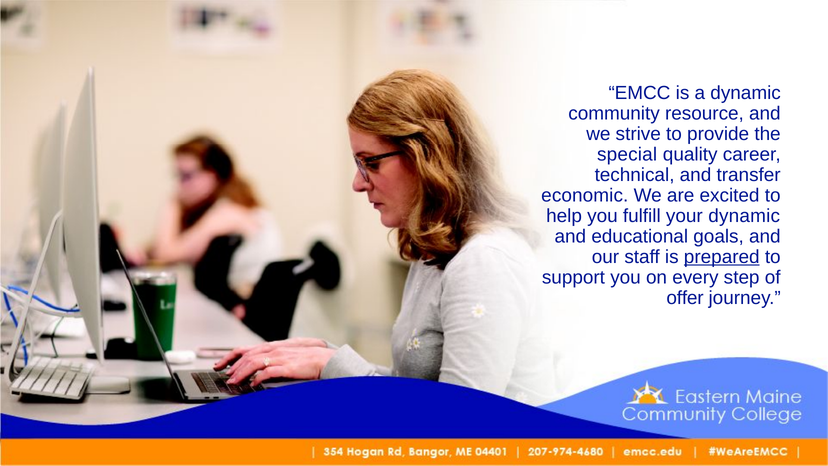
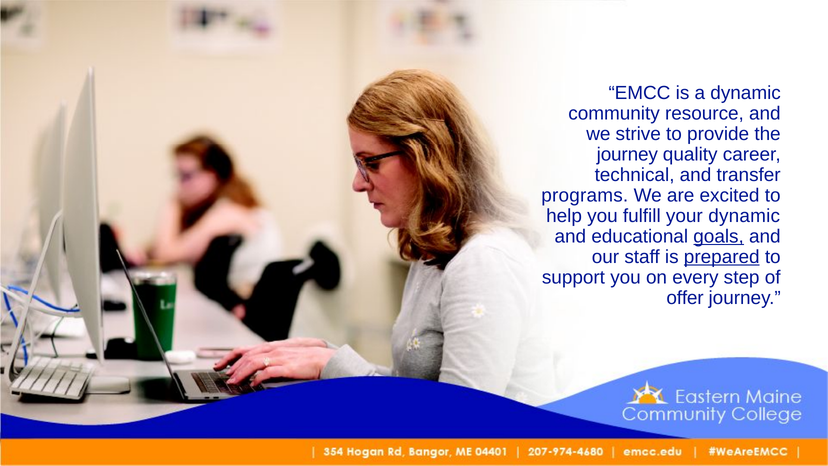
special at (627, 154): special -> journey
economic: economic -> programs
goals underline: none -> present
